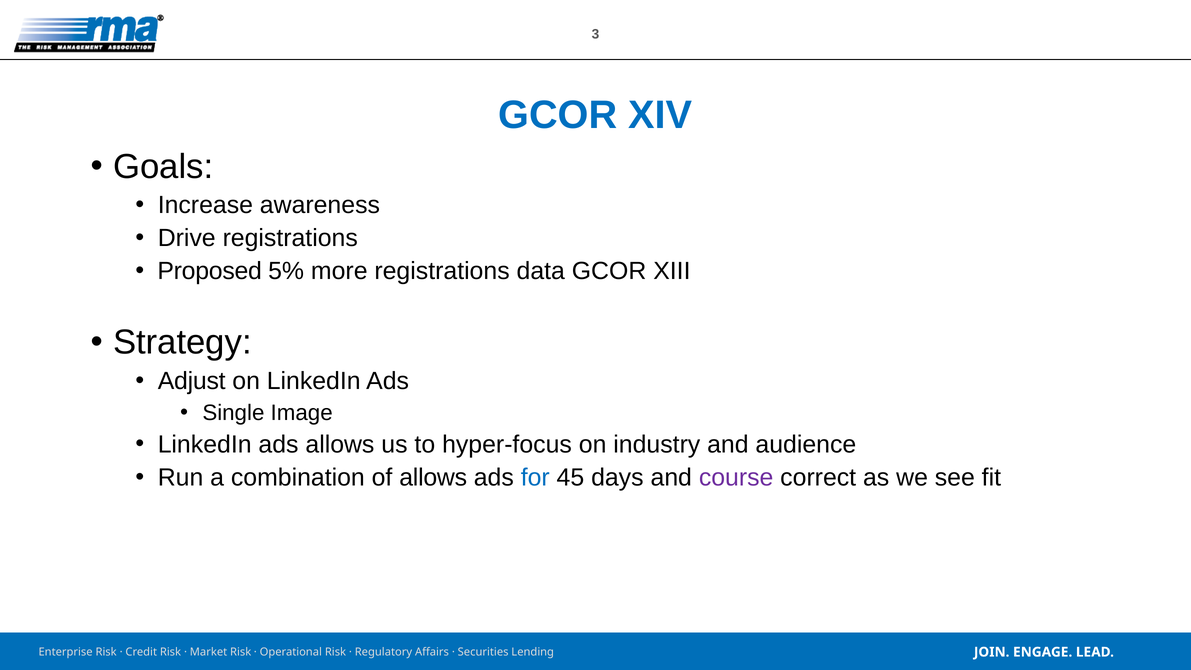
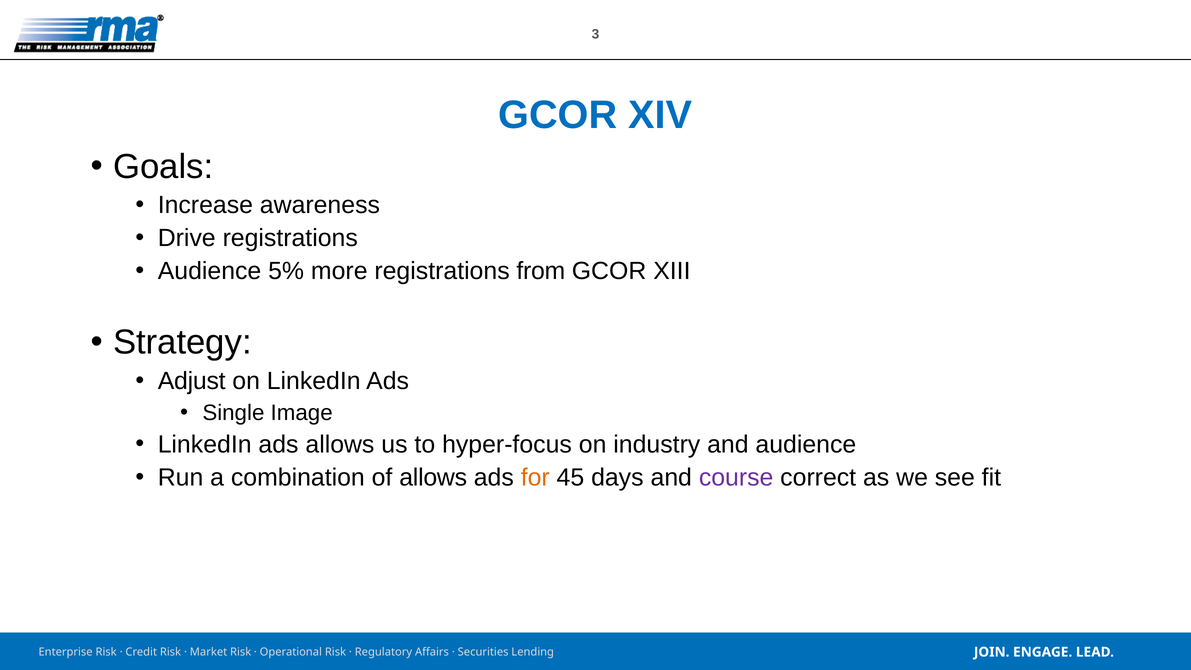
Proposed at (210, 271): Proposed -> Audience
data: data -> from
for colour: blue -> orange
